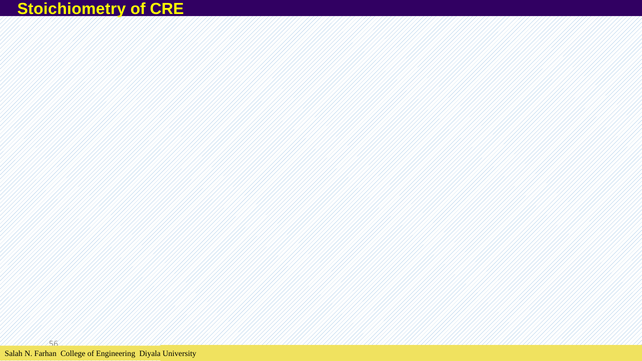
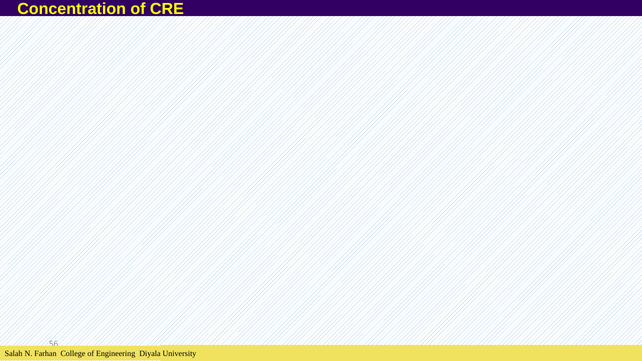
Stoichiometry: Stoichiometry -> Concentration
